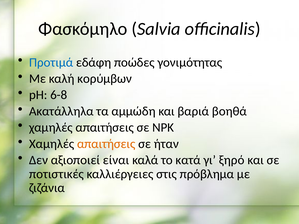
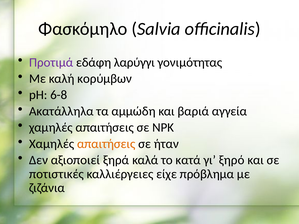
Προτιμά colour: blue -> purple
ποώδες: ποώδες -> λαρύγγι
βοηθά: βοηθά -> αγγεία
είναι: είναι -> ξηρά
στις: στις -> είχε
